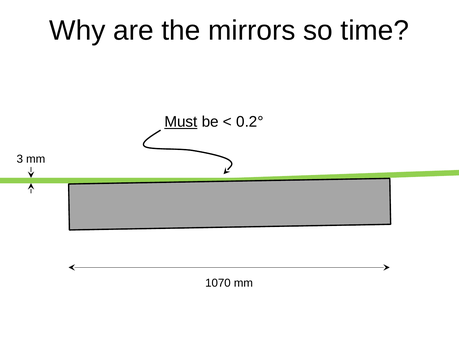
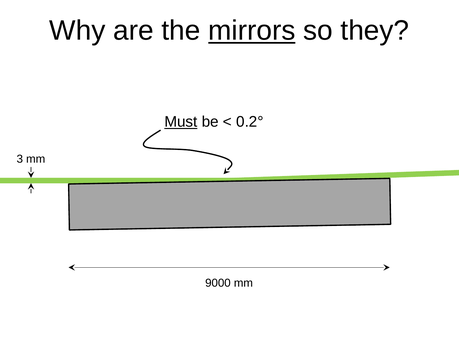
mirrors underline: none -> present
time: time -> they
1070: 1070 -> 9000
